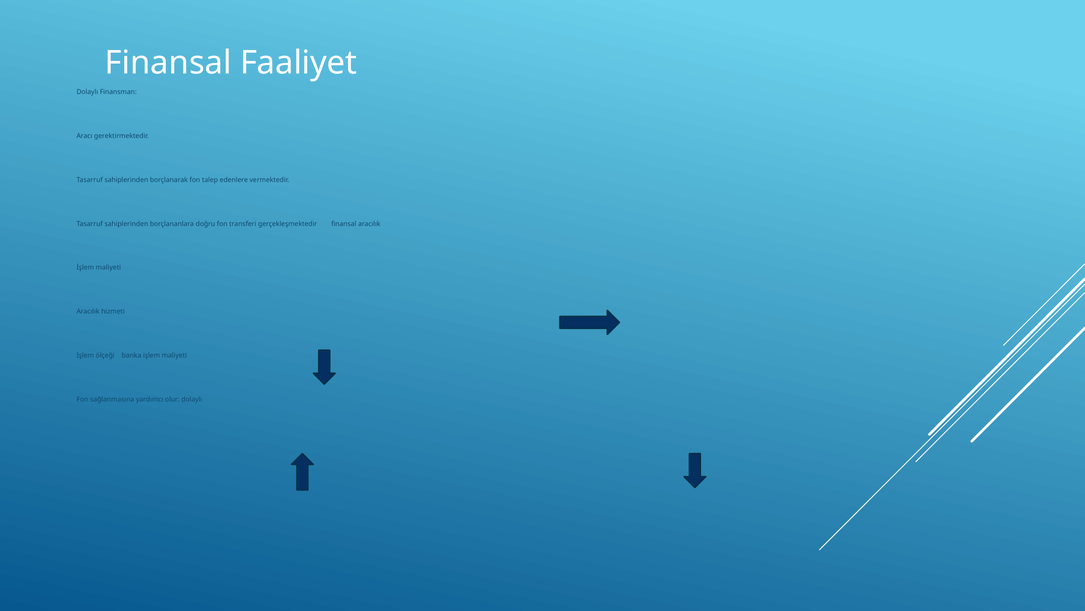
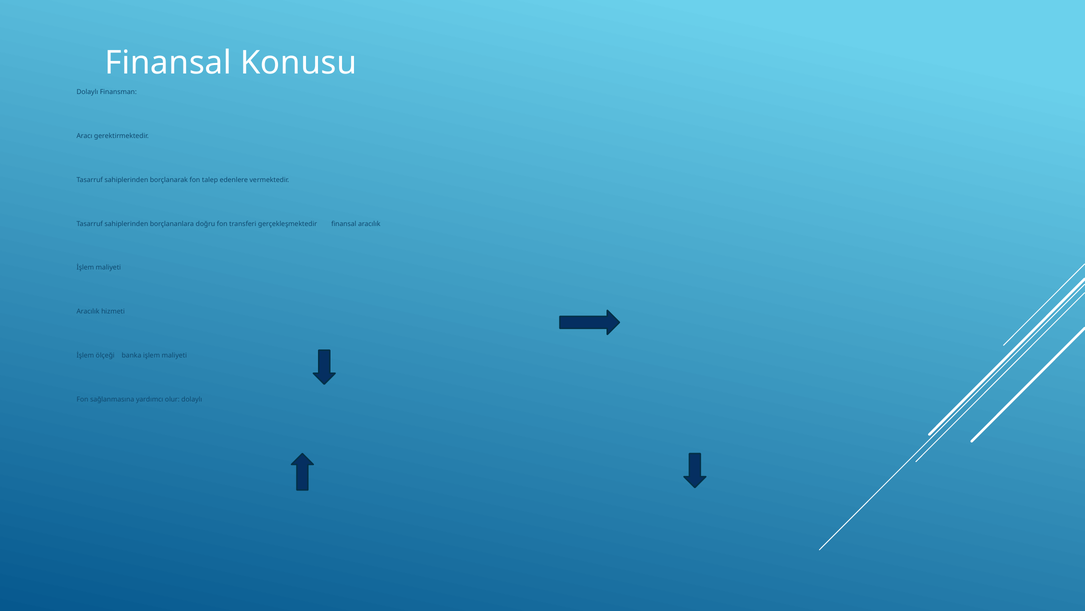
Faaliyet: Faaliyet -> Konusu
